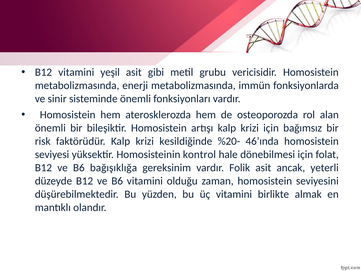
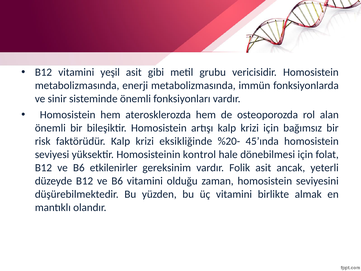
kesildiğinde: kesildiğinde -> eksikliğinde
46’ında: 46’ında -> 45’ında
bağışıklığa: bağışıklığa -> etkilenirler
